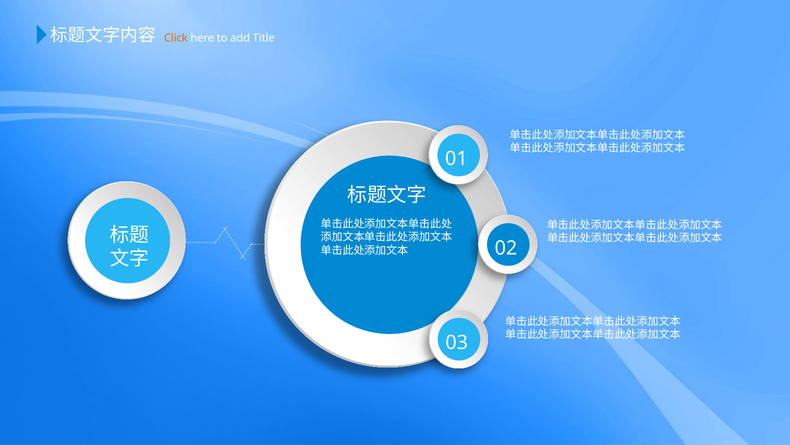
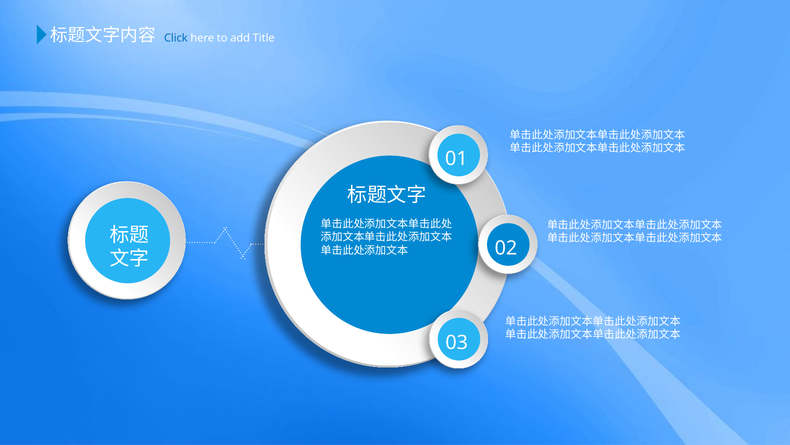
Click colour: orange -> blue
